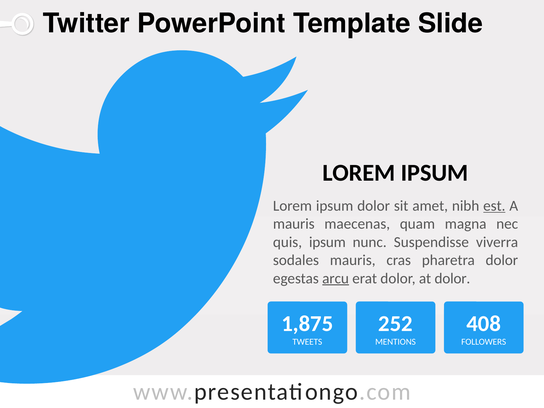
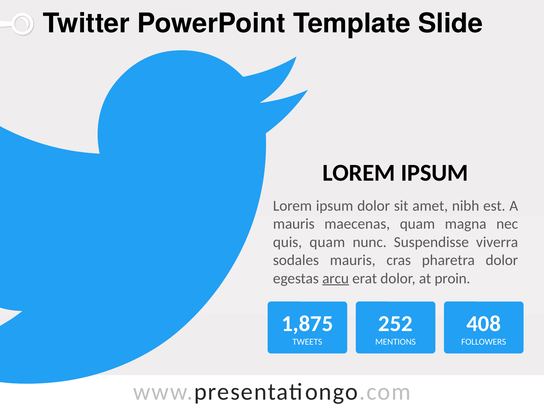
est underline: present -> none
quis ipsum: ipsum -> quam
at dolor: dolor -> proin
